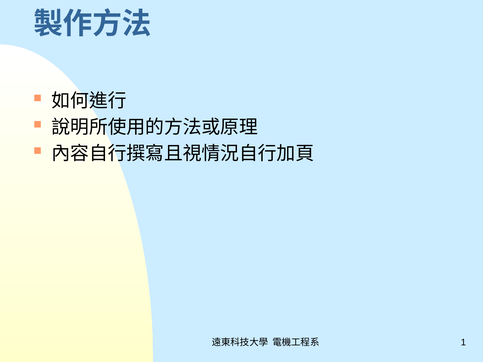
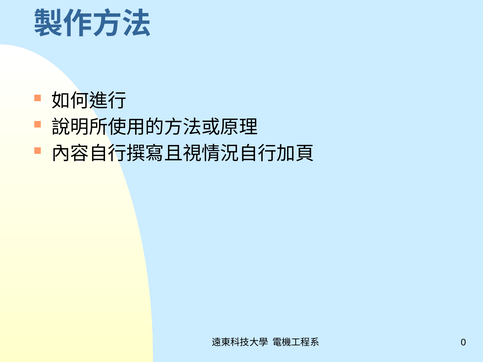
1: 1 -> 0
